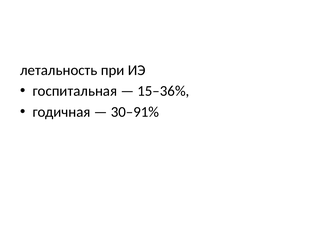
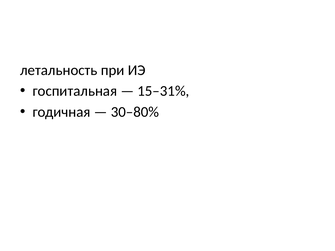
15–36%: 15–36% -> 15–31%
30–91%: 30–91% -> 30–80%
